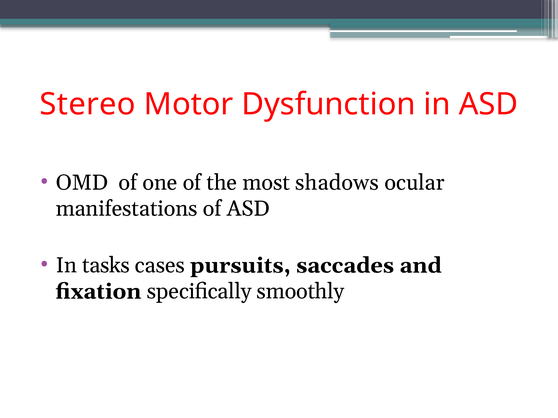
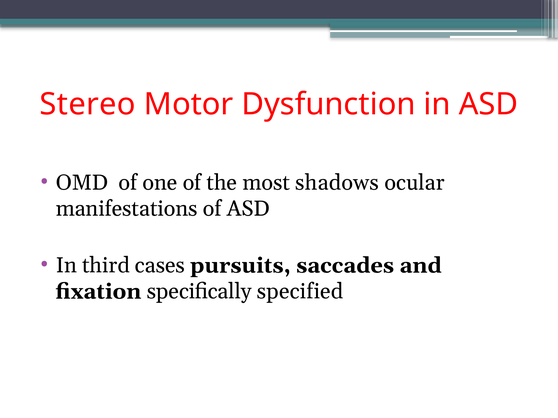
tasks: tasks -> third
smoothly: smoothly -> specified
